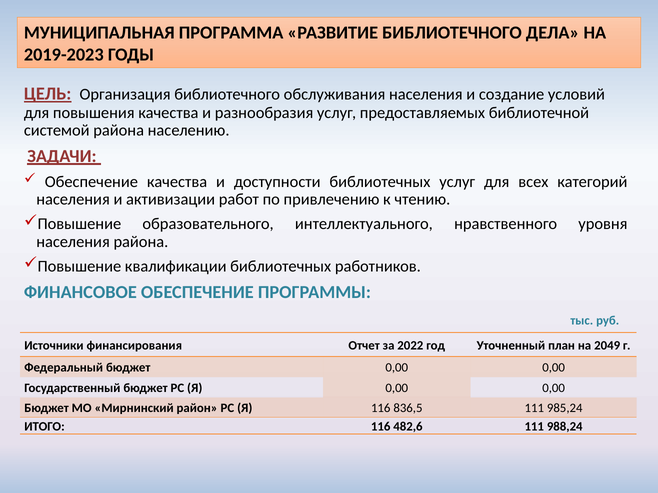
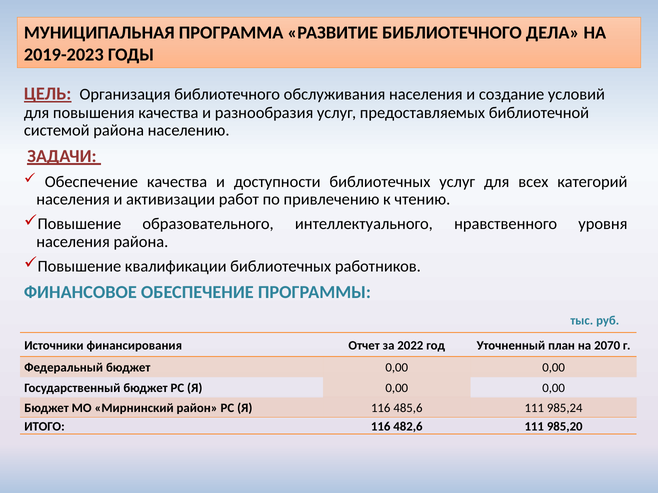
2049: 2049 -> 2070
836,5: 836,5 -> 485,6
988,24: 988,24 -> 985,20
